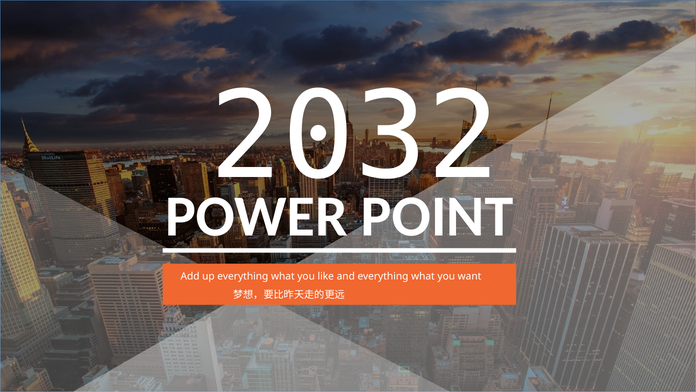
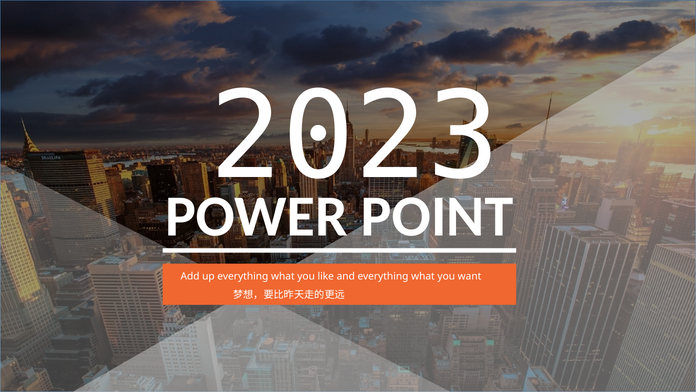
2032: 2032 -> 2023
